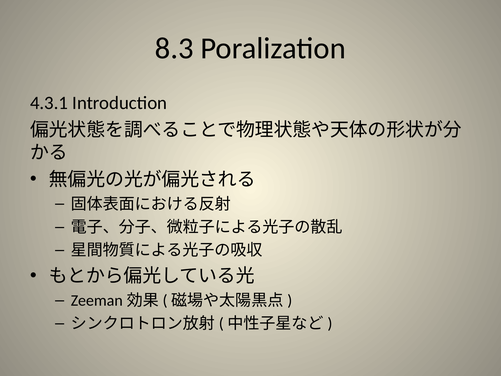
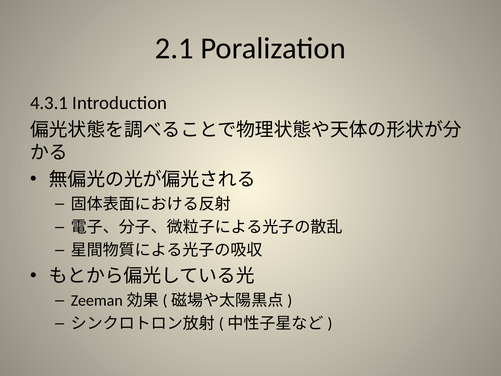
8.3: 8.3 -> 2.1
